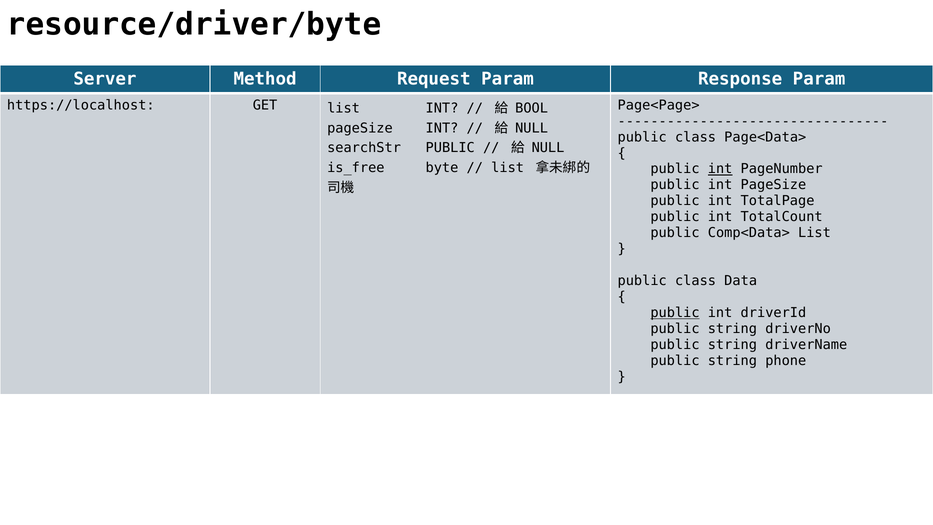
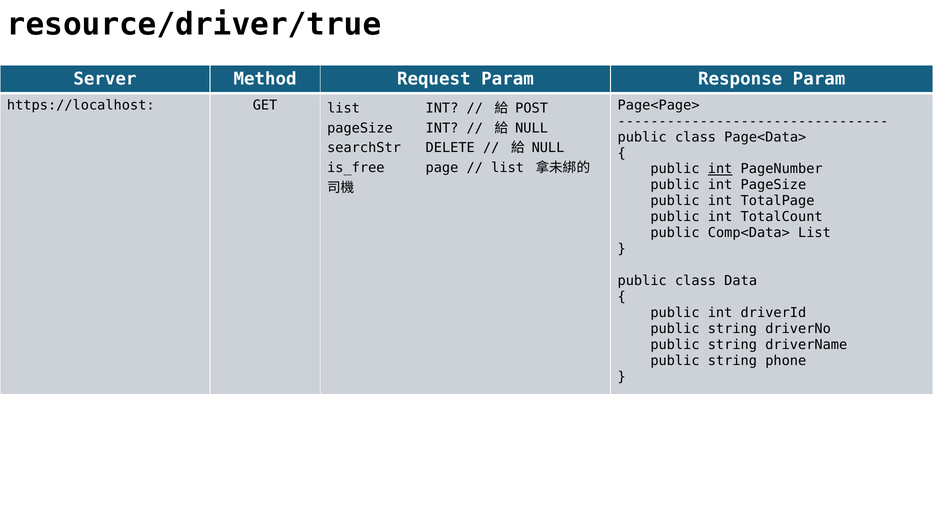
resource/driver/byte: resource/driver/byte -> resource/driver/true
BOOL: BOOL -> POST
searchStr PUBLIC: PUBLIC -> DELETE
byte: byte -> page
public at (675, 313) underline: present -> none
